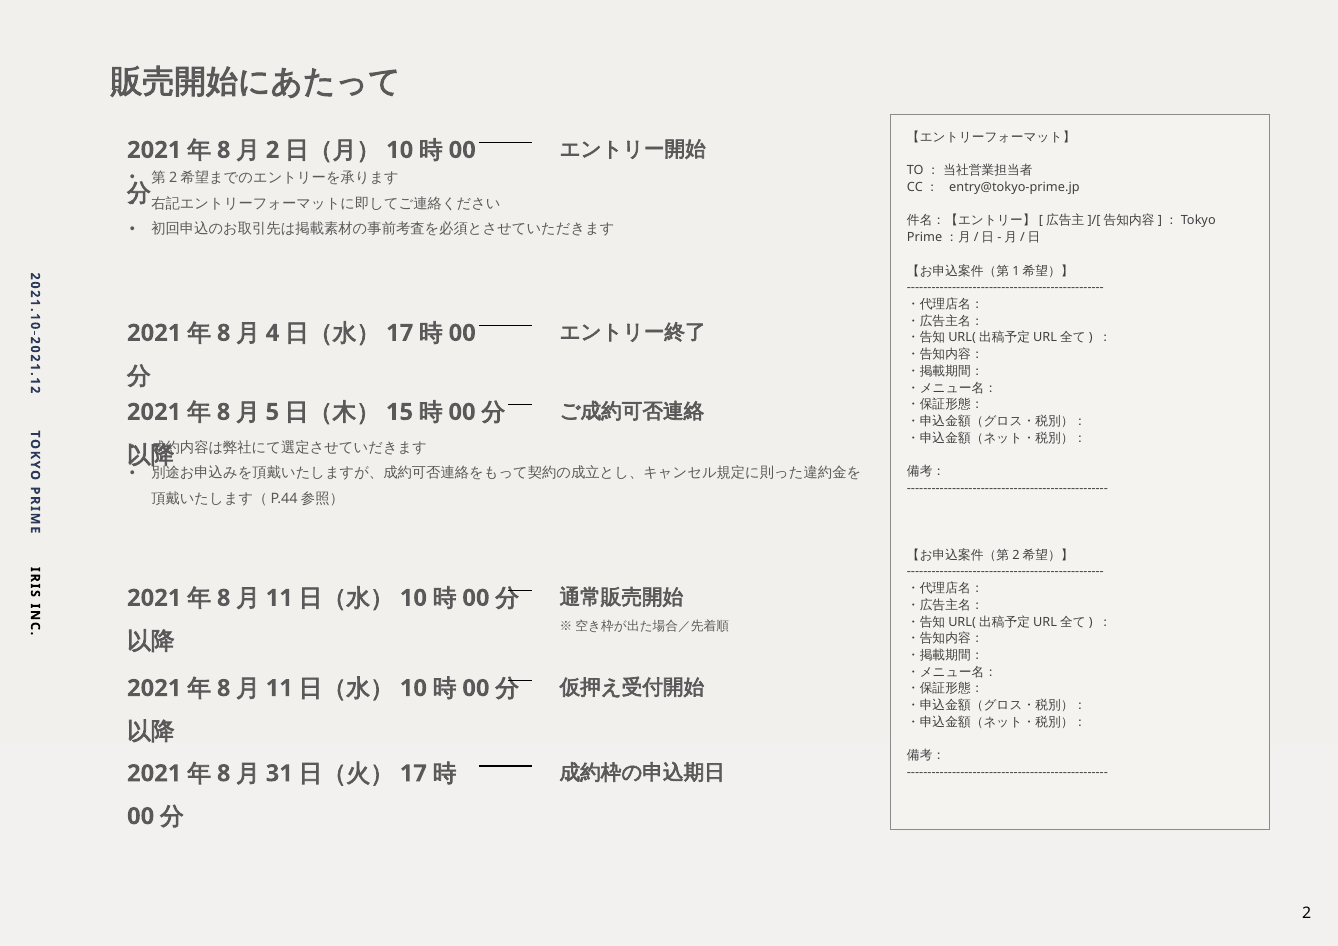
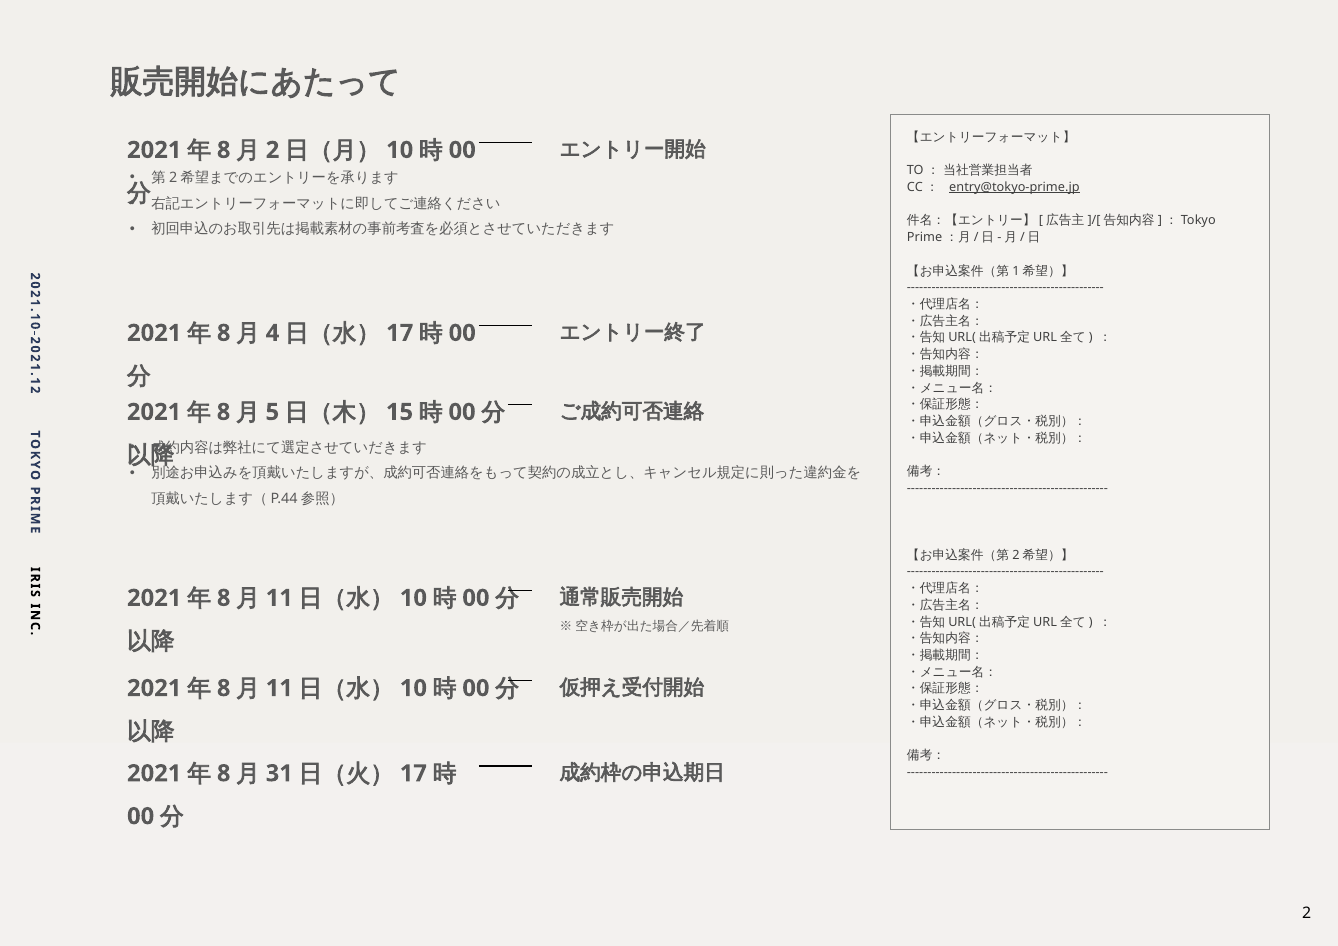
entry@tokyo-prime.jp underline: none -> present
